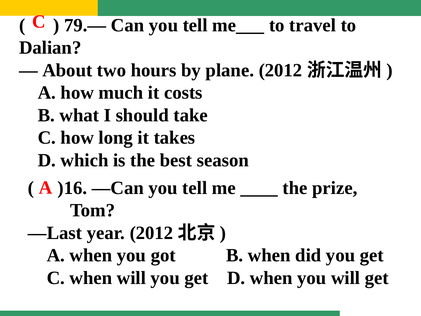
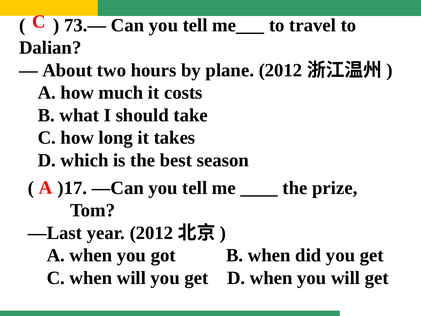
79.—: 79.— -> 73.—
)16: )16 -> )17
